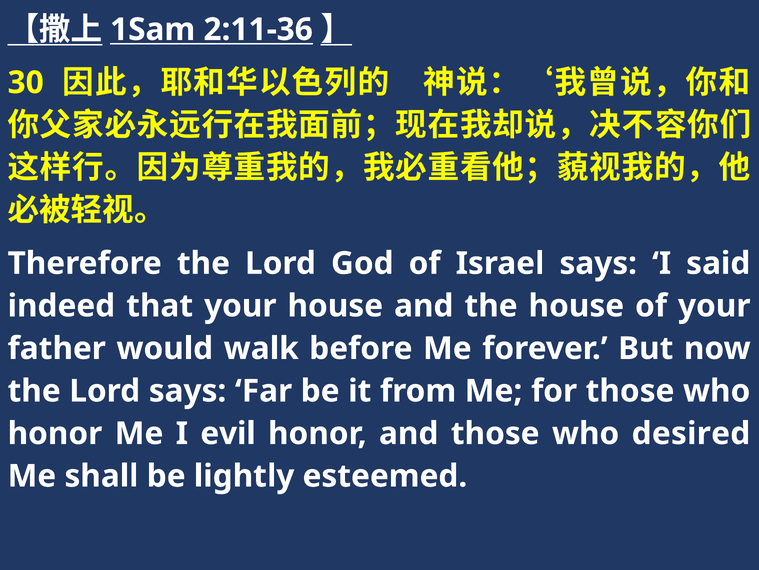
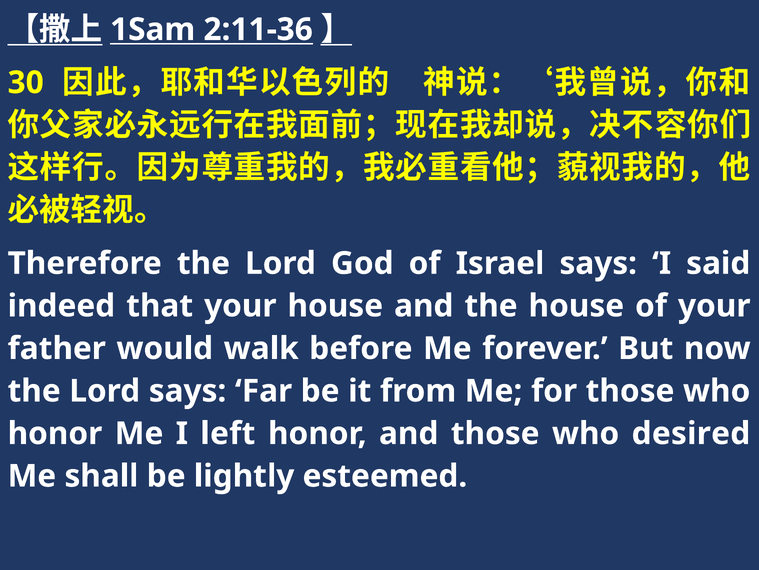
evil: evil -> left
